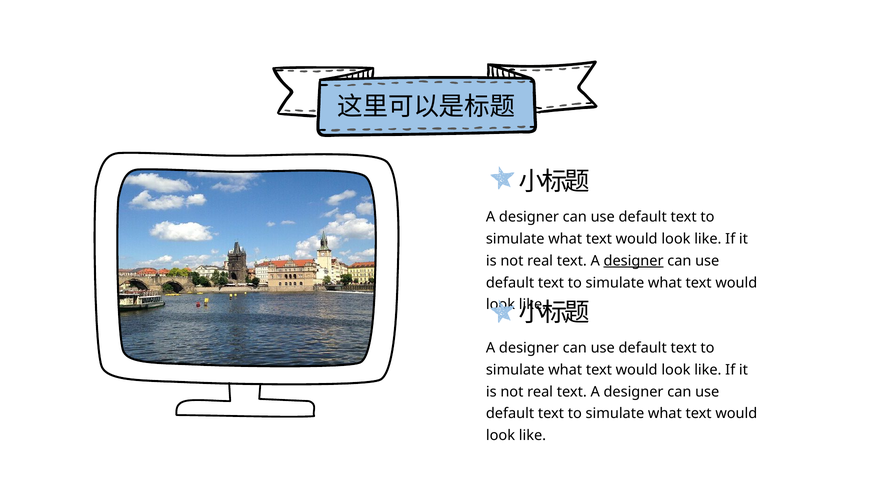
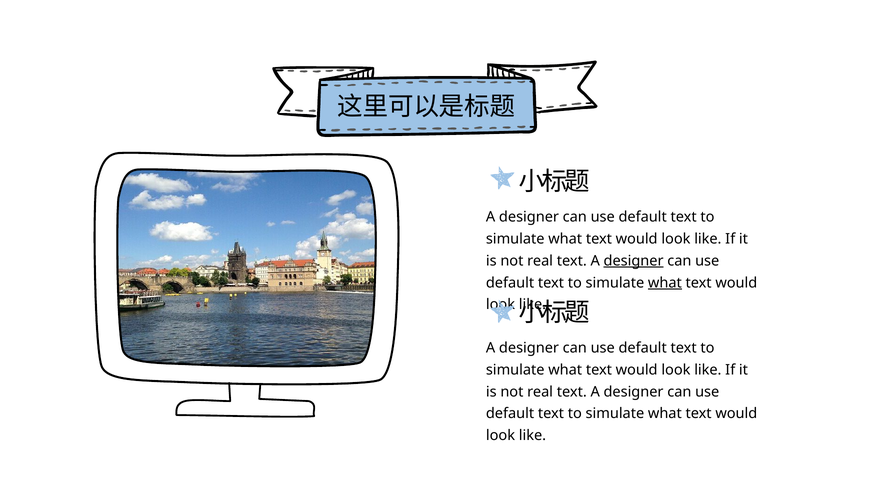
what at (665, 283) underline: none -> present
